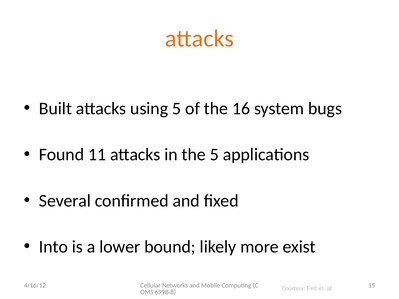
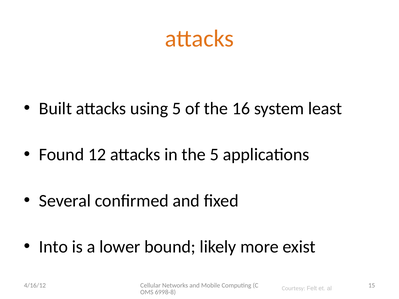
bugs: bugs -> least
11: 11 -> 12
